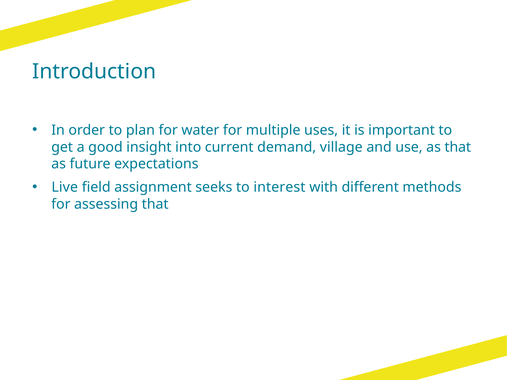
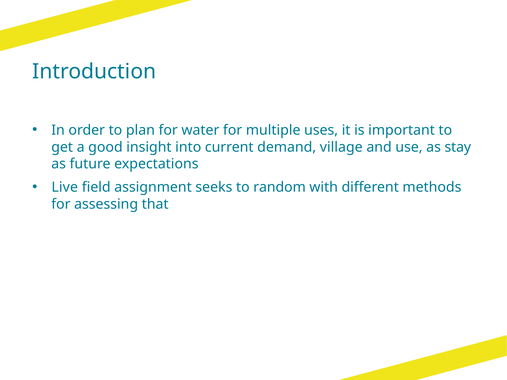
as that: that -> stay
interest: interest -> random
